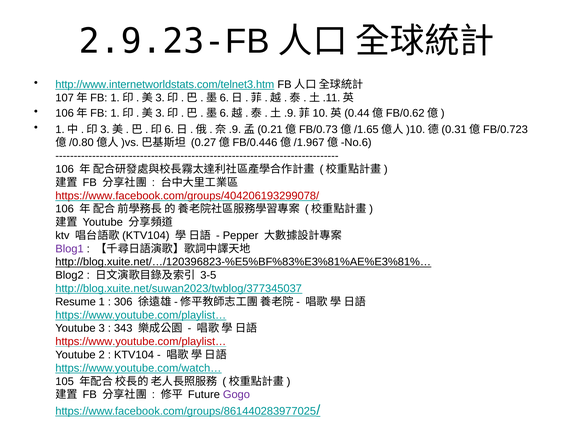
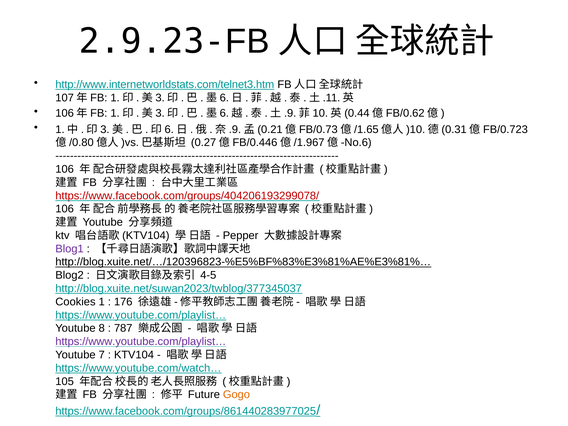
3-5: 3-5 -> 4-5
Resume: Resume -> Cookies
306: 306 -> 176
3: 3 -> 8
343: 343 -> 787
https://www.youtube.com/playlist… at (141, 342) colour: red -> purple
2: 2 -> 7
Gogo colour: purple -> orange
